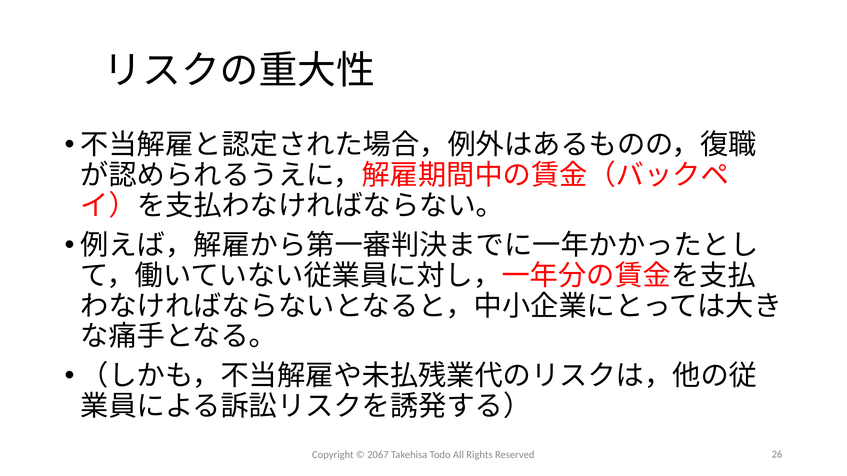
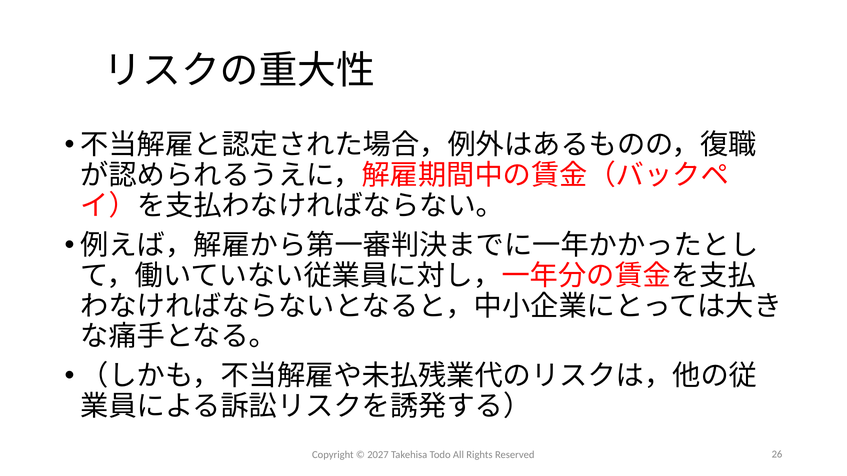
2067: 2067 -> 2027
